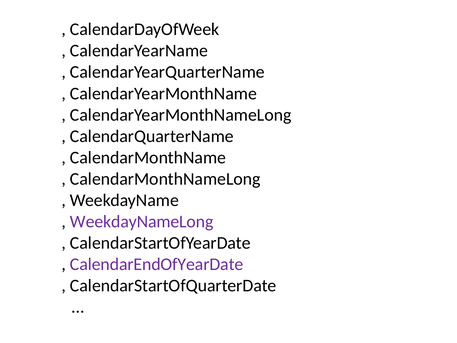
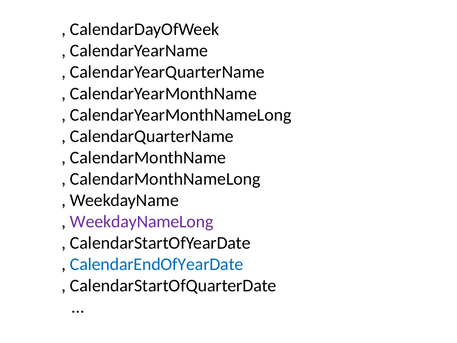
CalendarEndOfYearDate colour: purple -> blue
